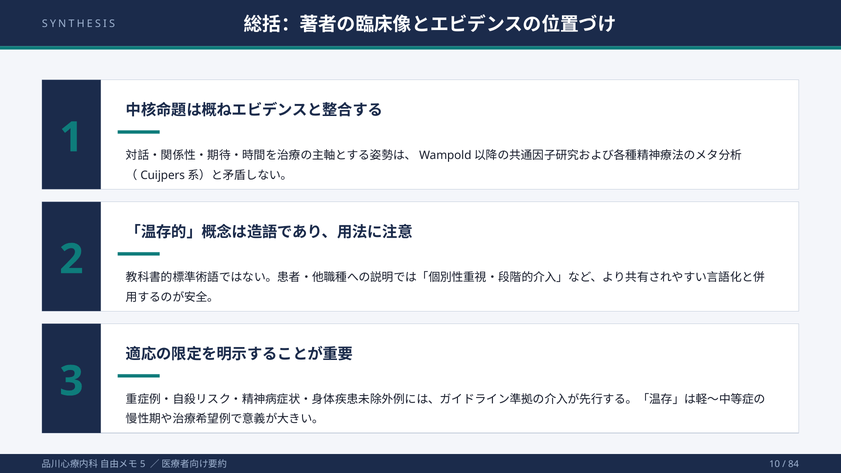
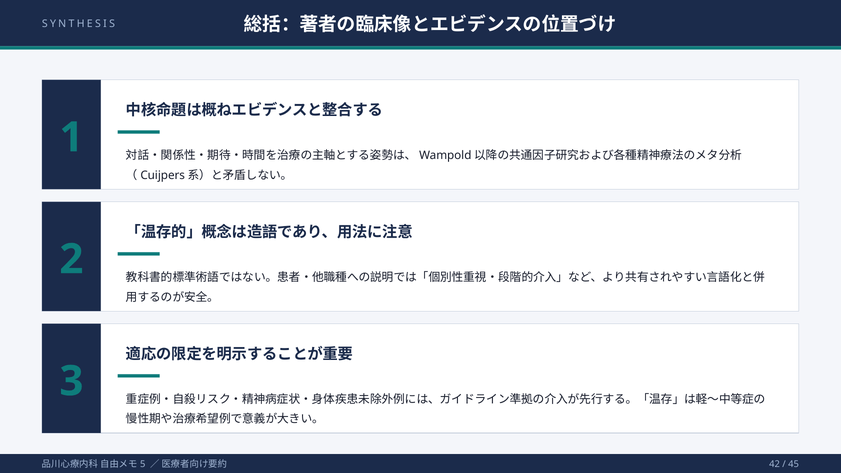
10: 10 -> 42
84: 84 -> 45
